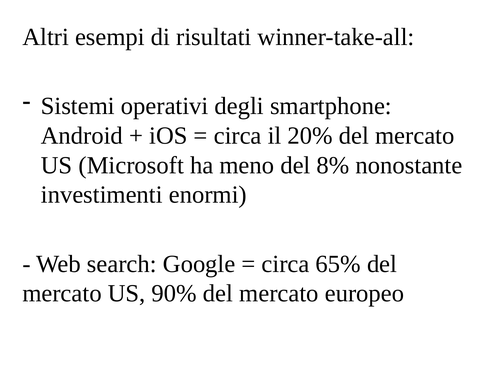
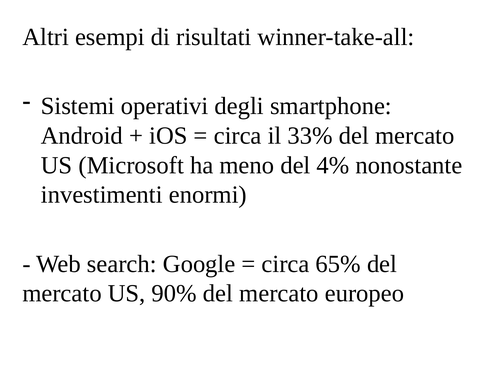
20%: 20% -> 33%
8%: 8% -> 4%
